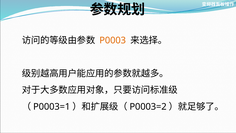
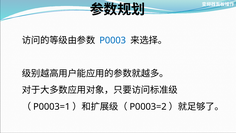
P0003 colour: orange -> blue
